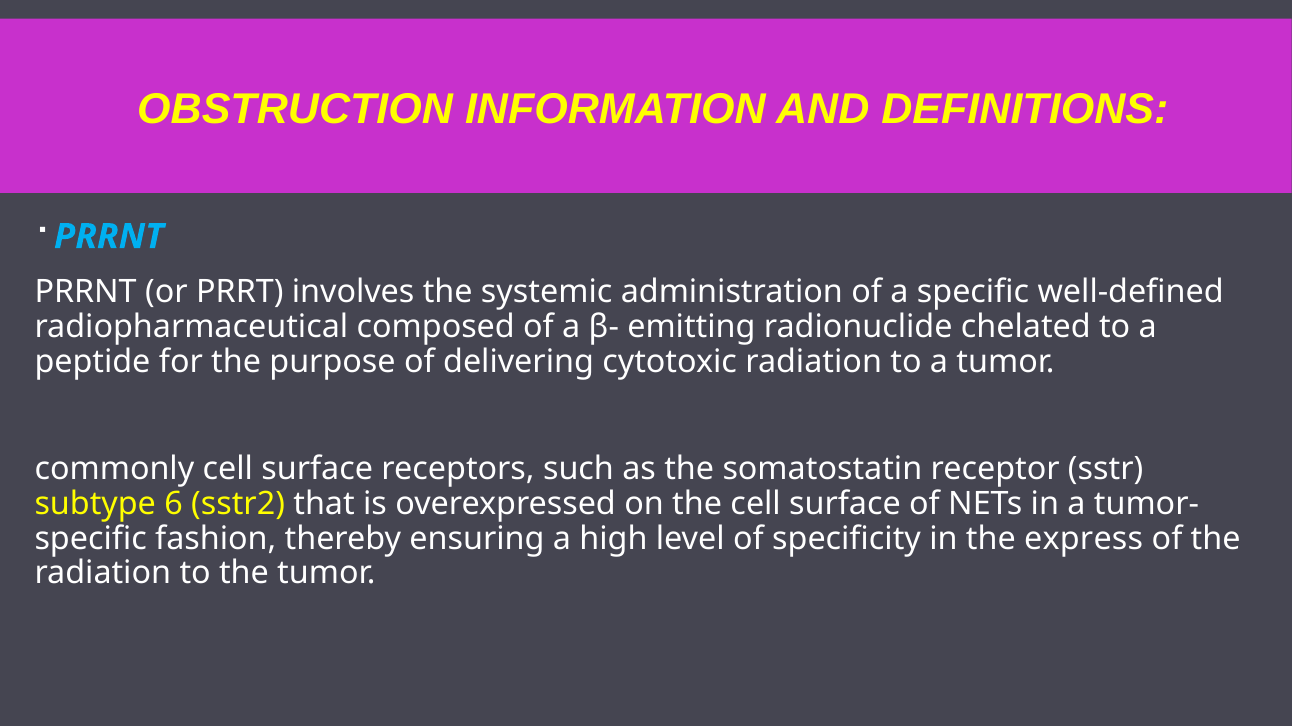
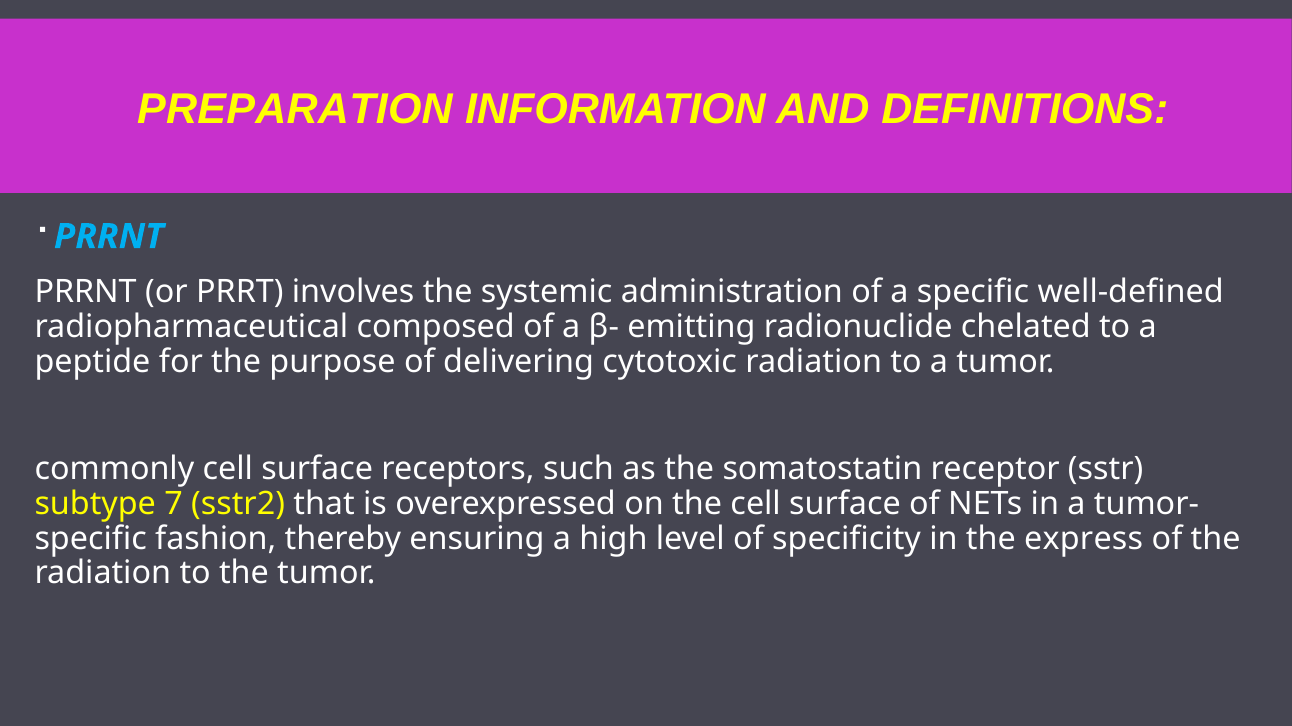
OBSTRUCTION: OBSTRUCTION -> PREPARATION
6: 6 -> 7
